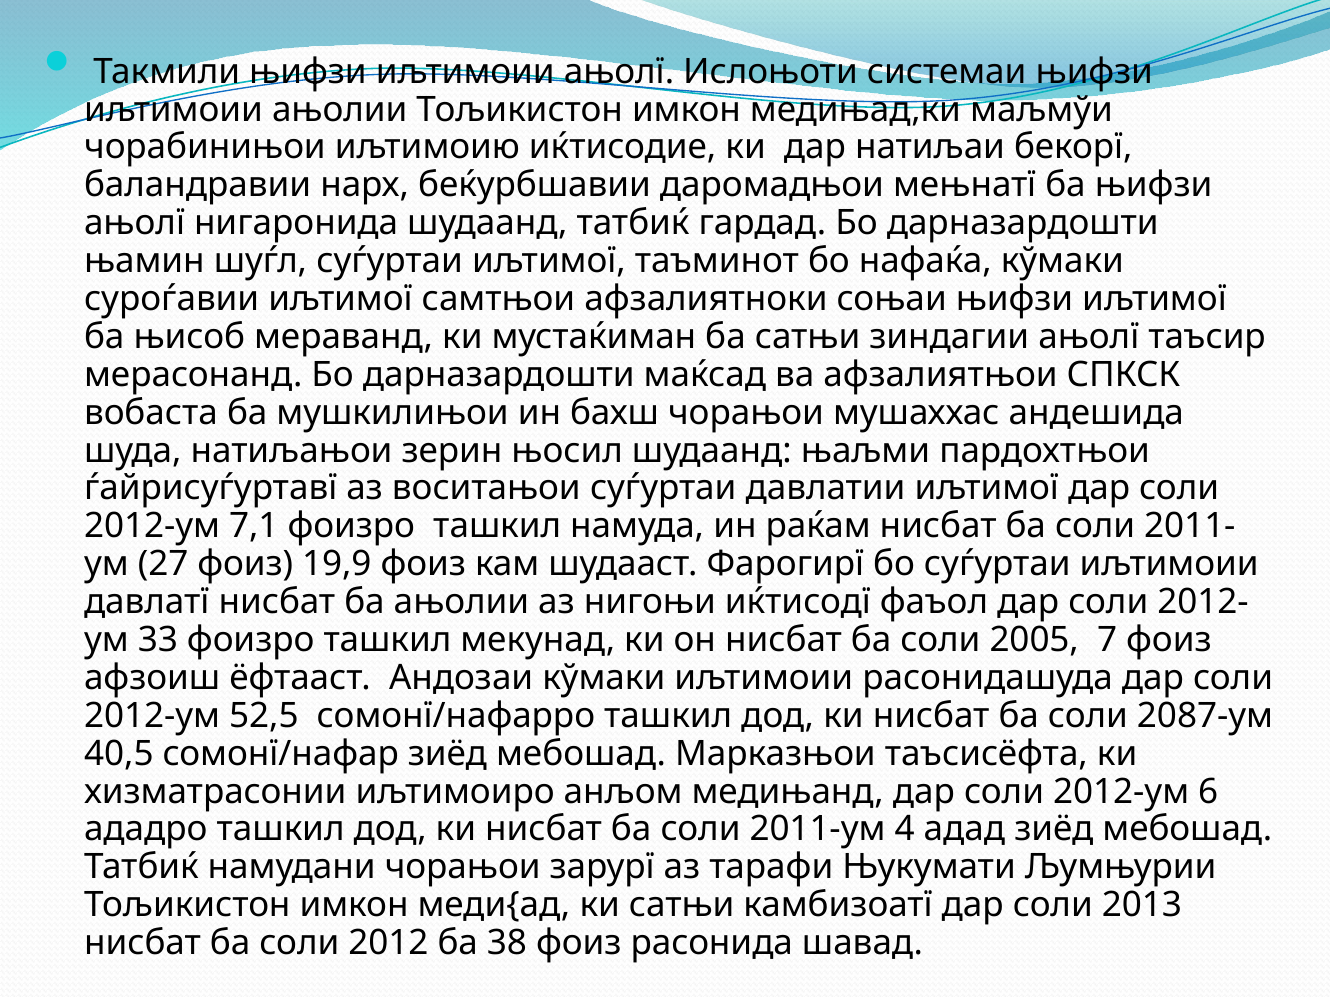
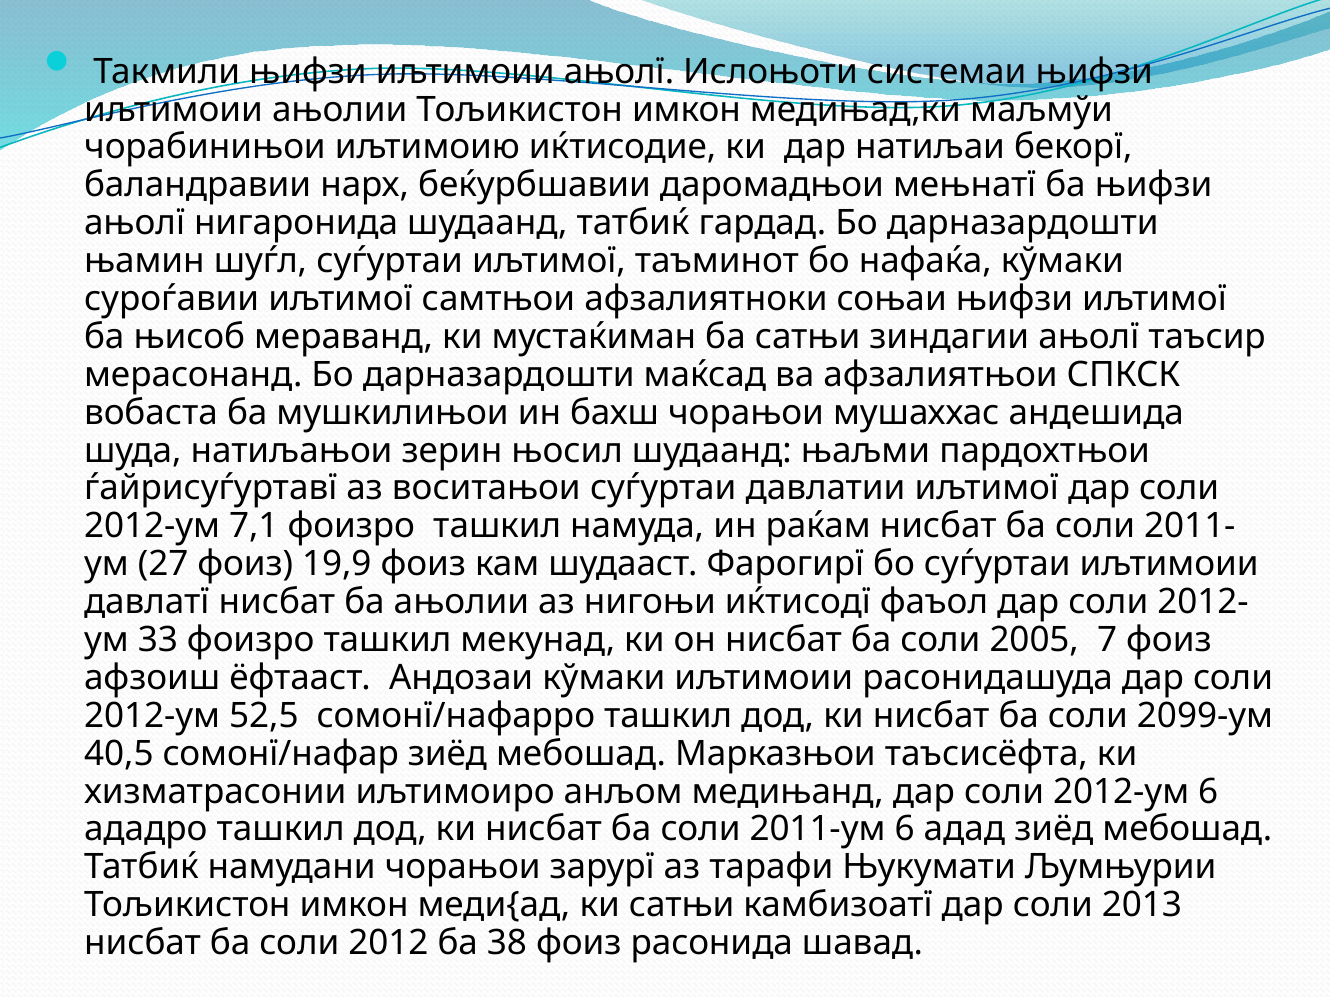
2087-ум: 2087-ум -> 2099-ум
2011-ум 4: 4 -> 6
